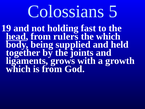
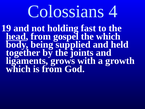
5: 5 -> 4
rulers: rulers -> gospel
